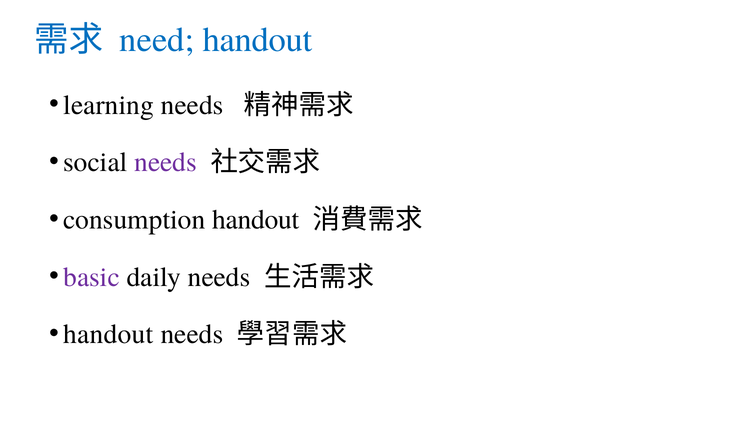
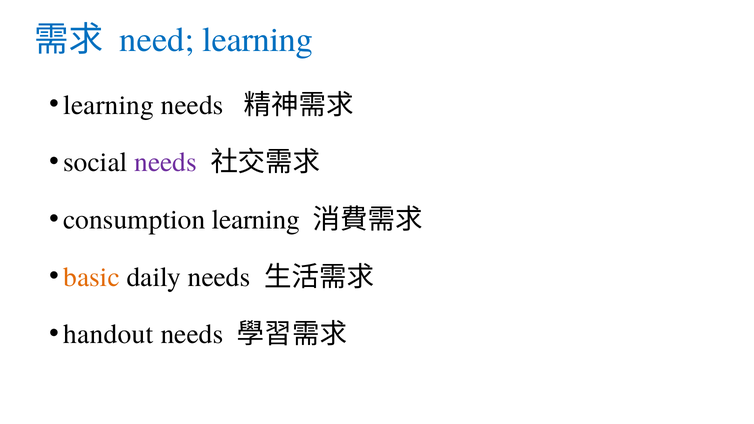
need handout: handout -> learning
consumption handout: handout -> learning
basic colour: purple -> orange
